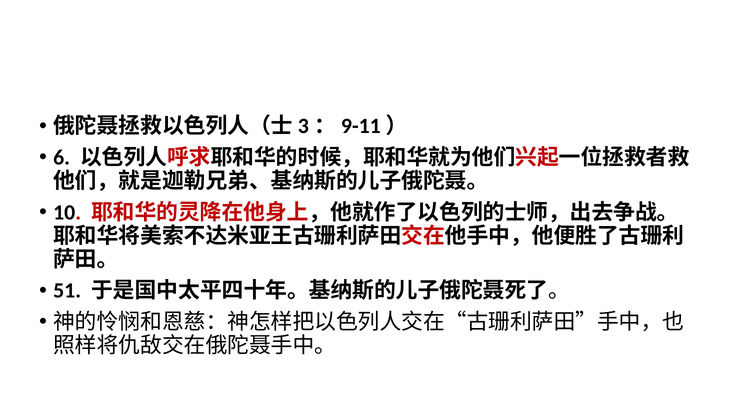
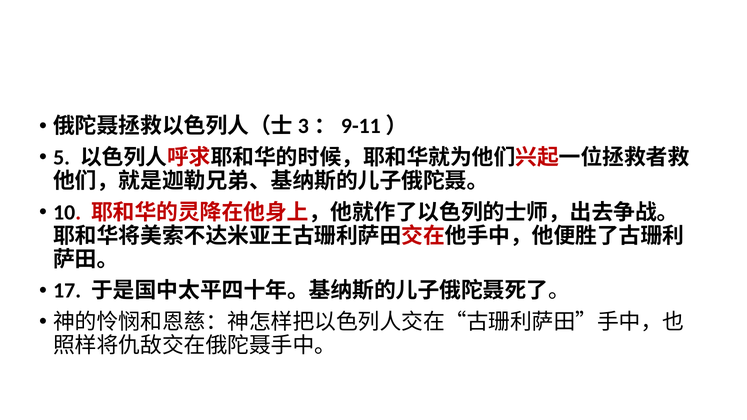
6: 6 -> 5
51: 51 -> 17
